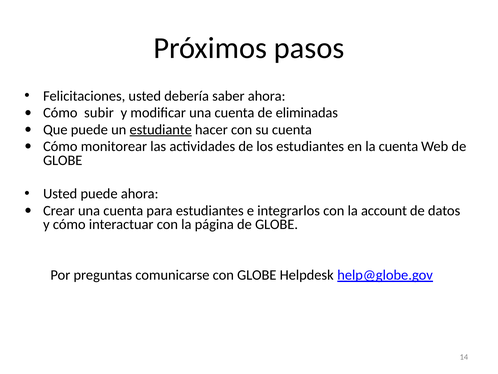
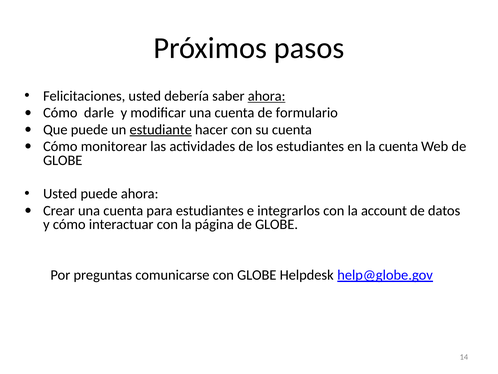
ahora at (267, 96) underline: none -> present
subir: subir -> darle
eliminadas: eliminadas -> formulario
